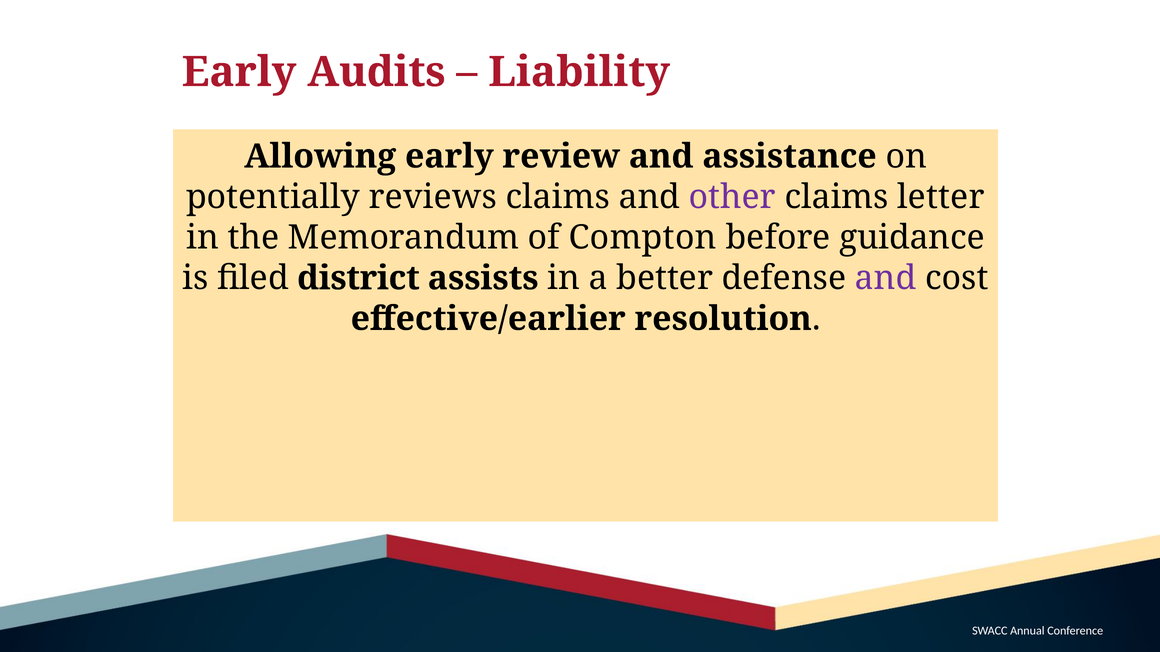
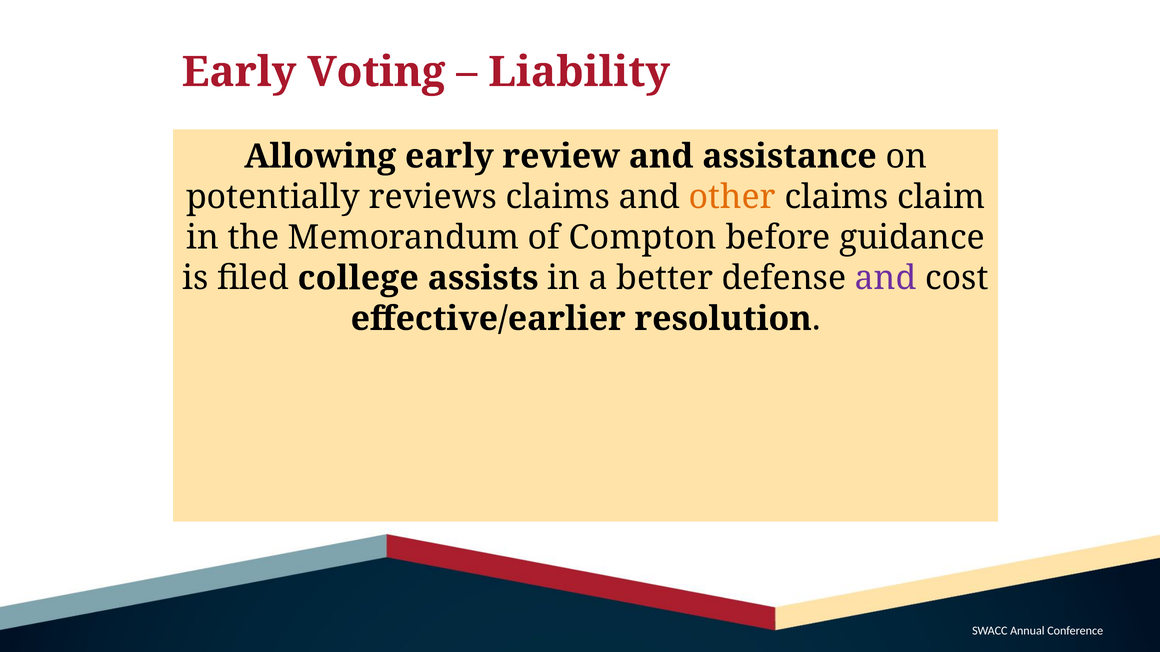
Audits: Audits -> Voting
other colour: purple -> orange
letter: letter -> claim
district: district -> college
